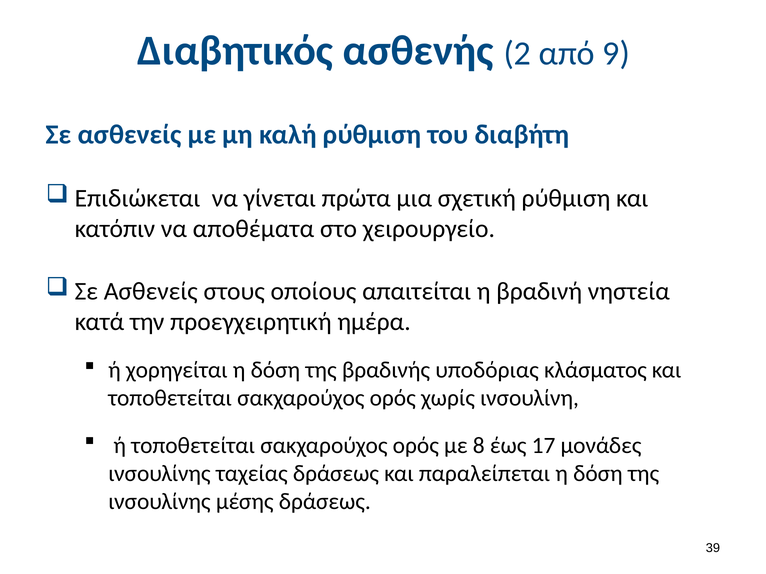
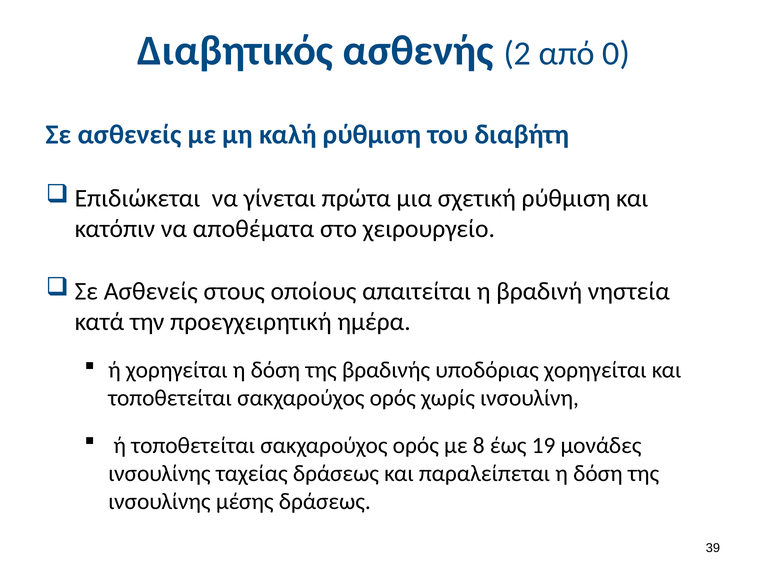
9: 9 -> 0
υποδόριας κλάσματος: κλάσματος -> χορηγείται
17: 17 -> 19
